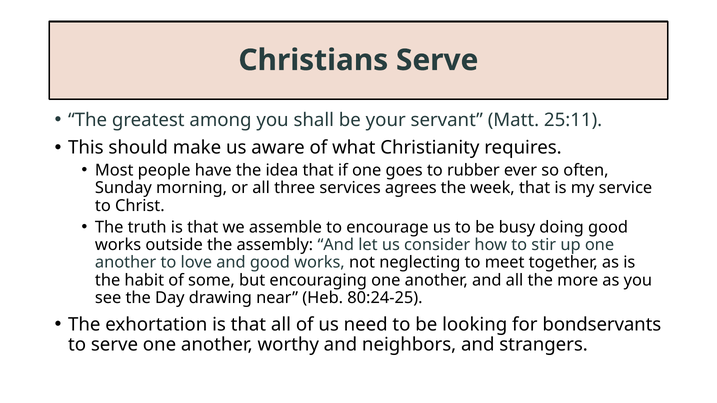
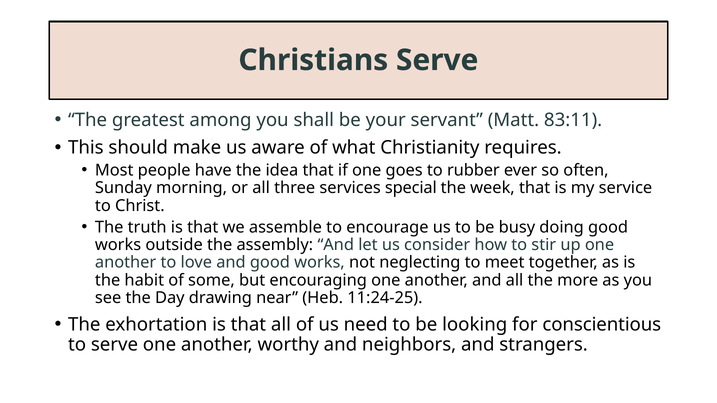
25:11: 25:11 -> 83:11
agrees: agrees -> special
80:24-25: 80:24-25 -> 11:24-25
bondservants: bondservants -> conscientious
